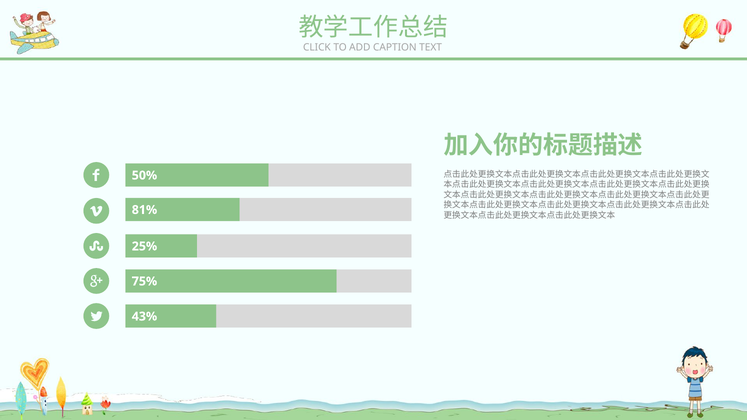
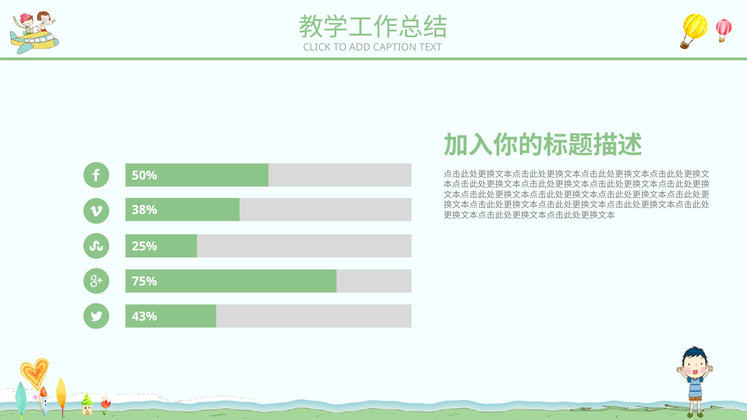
81%: 81% -> 38%
